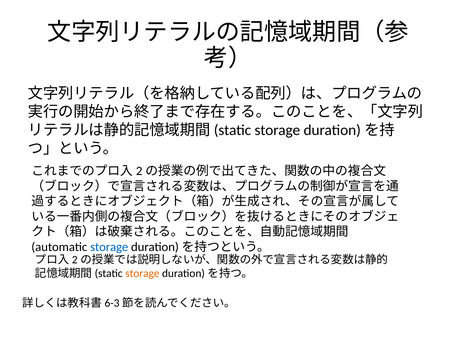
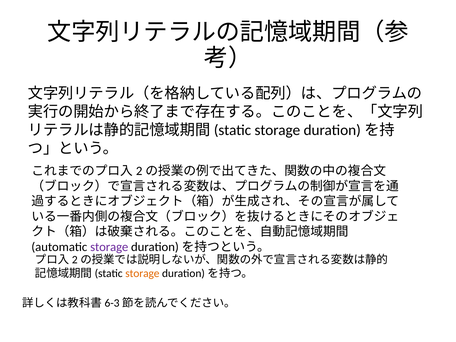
storage at (109, 247) colour: blue -> purple
